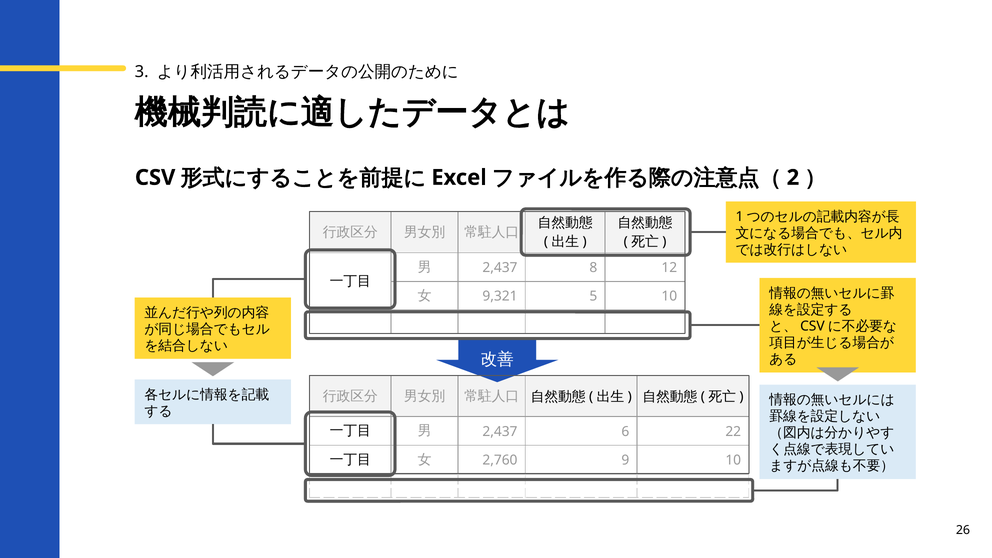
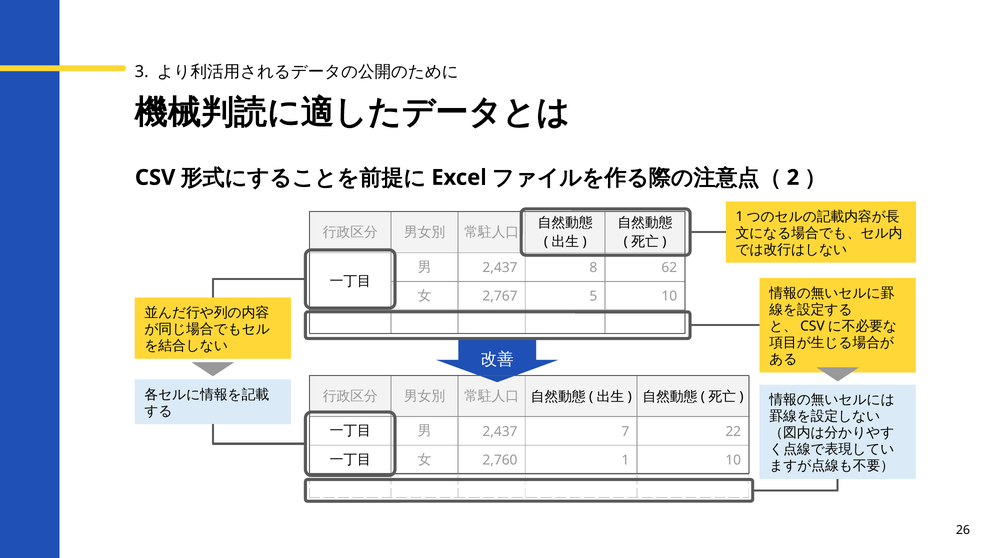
12: 12 -> 62
9,321: 9,321 -> 2,767
6: 6 -> 7
9: 9 -> 1
